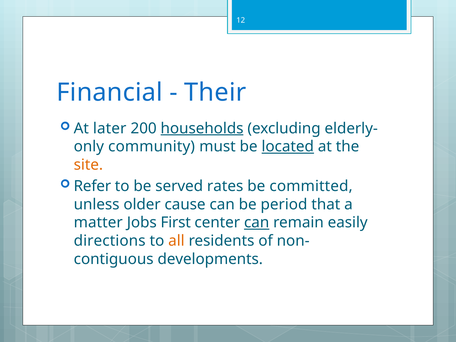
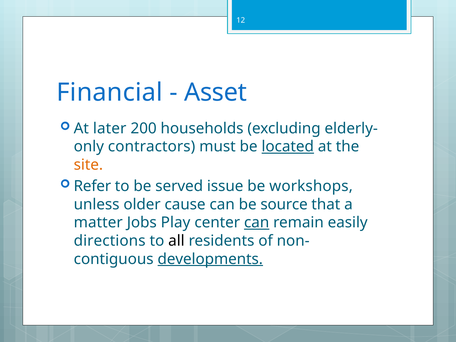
Their: Their -> Asset
households underline: present -> none
community: community -> contractors
rates: rates -> issue
committed: committed -> workshops
period: period -> source
First: First -> Play
all colour: orange -> black
developments underline: none -> present
